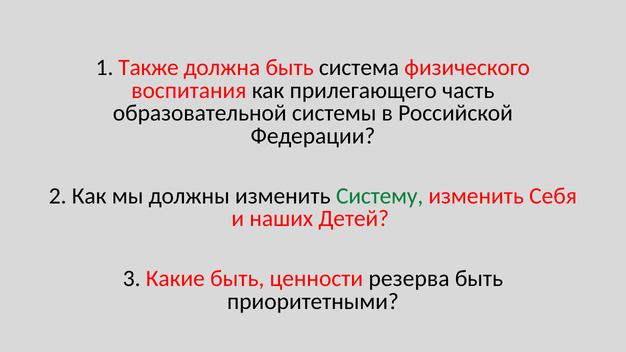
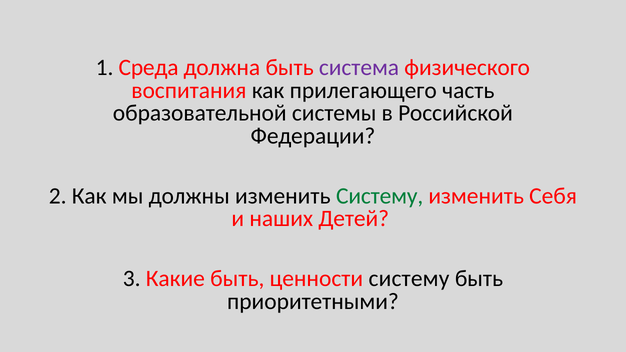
Также: Также -> Среда
система colour: black -> purple
ценности резерва: резерва -> систему
